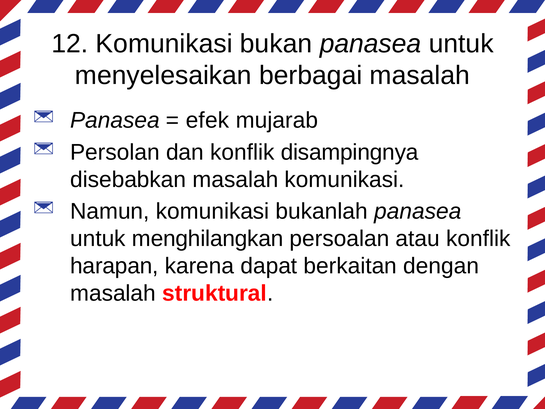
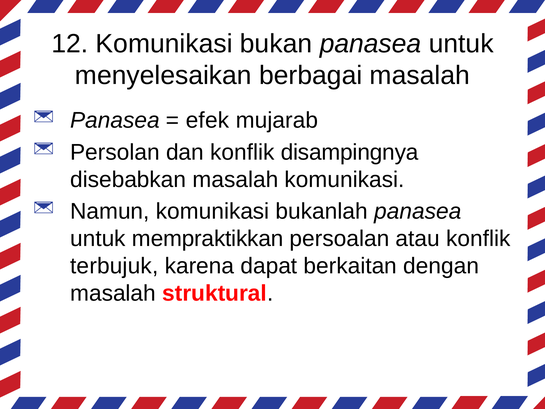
menghilangkan: menghilangkan -> mempraktikkan
harapan: harapan -> terbujuk
